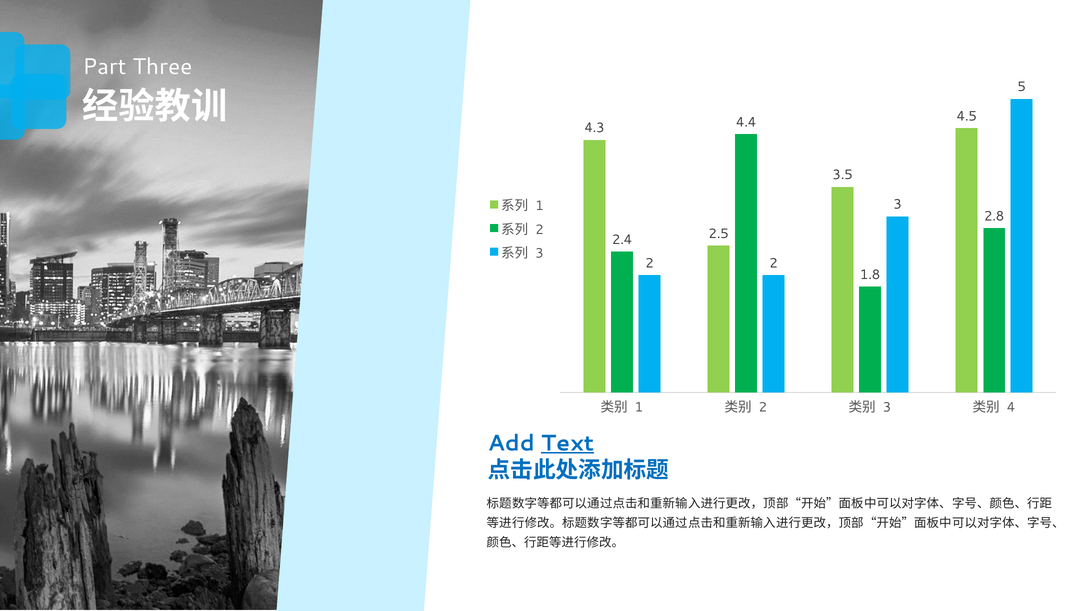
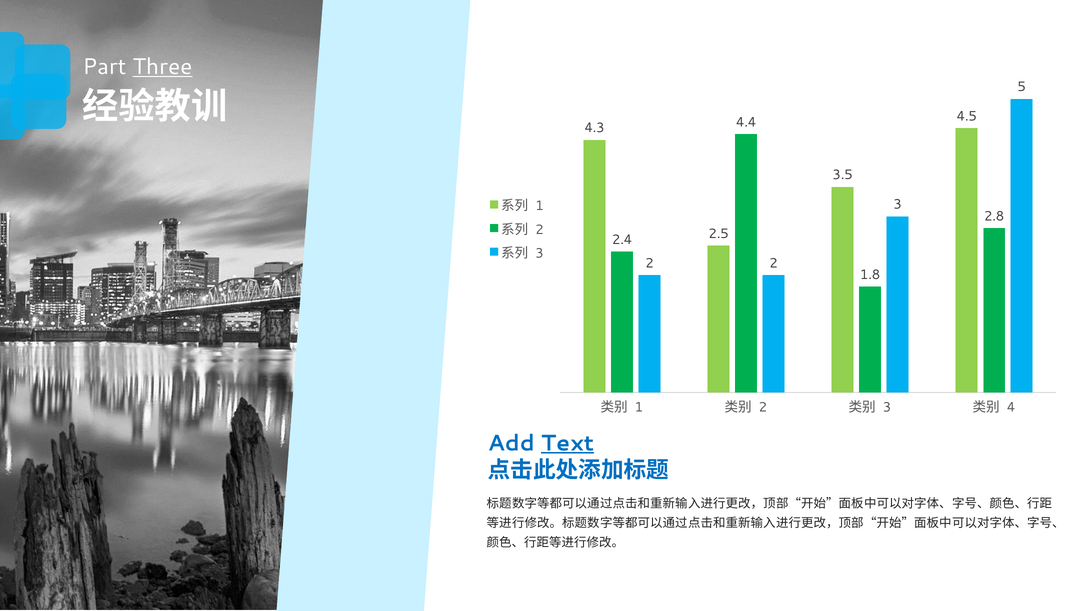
Three underline: none -> present
